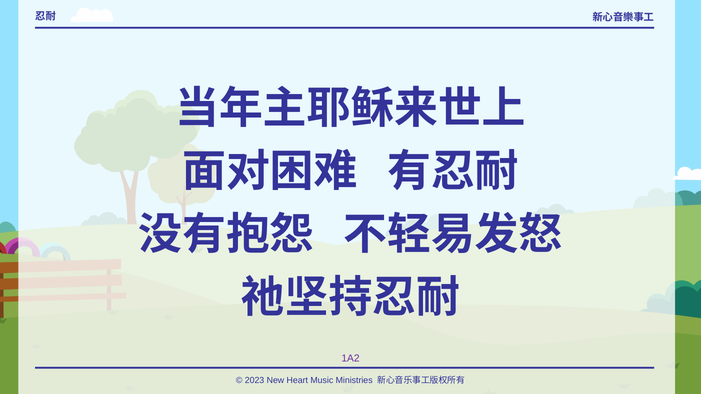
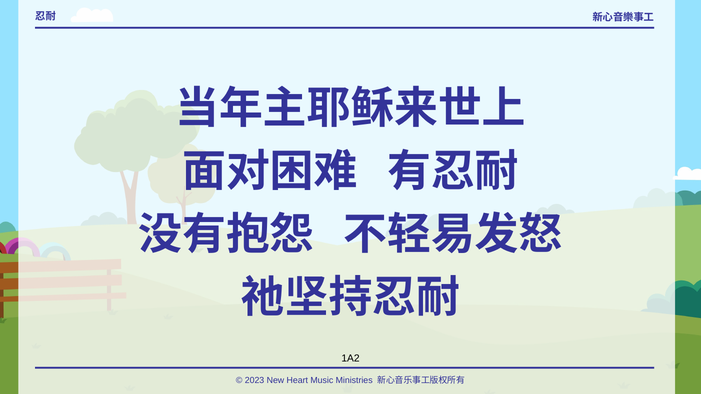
1A2 colour: purple -> black
